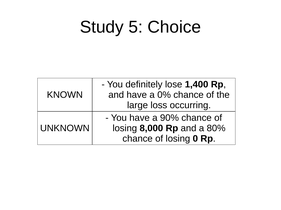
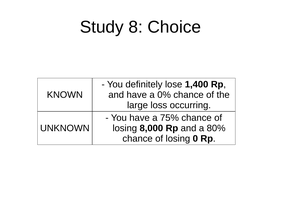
5: 5 -> 8
90%: 90% -> 75%
